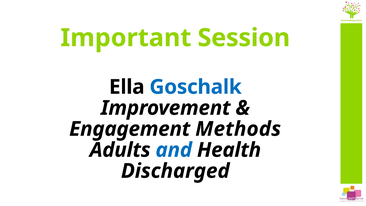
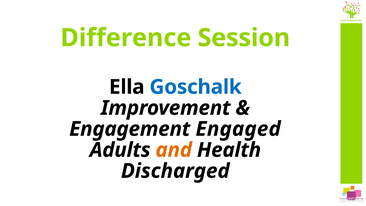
Important: Important -> Difference
Methods: Methods -> Engaged
and colour: blue -> orange
